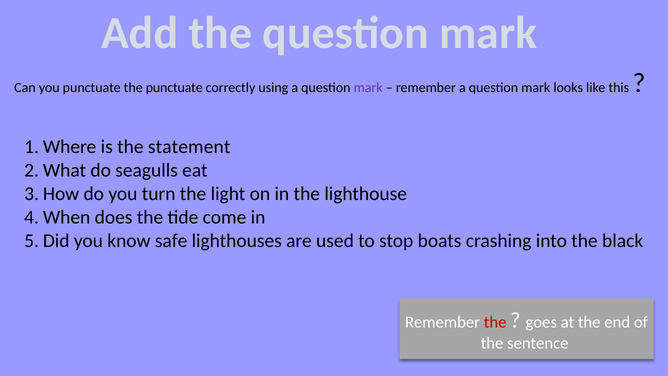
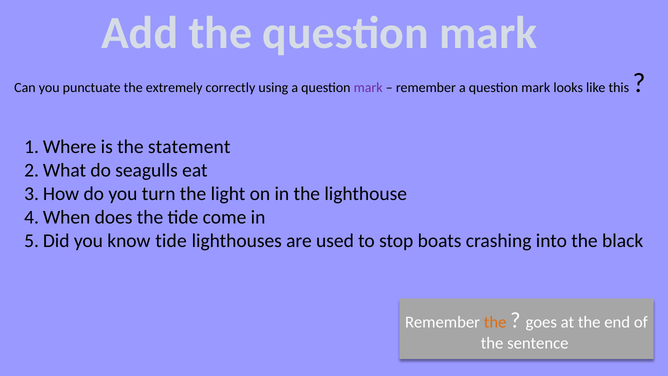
the punctuate: punctuate -> extremely
know safe: safe -> tide
the at (495, 322) colour: red -> orange
